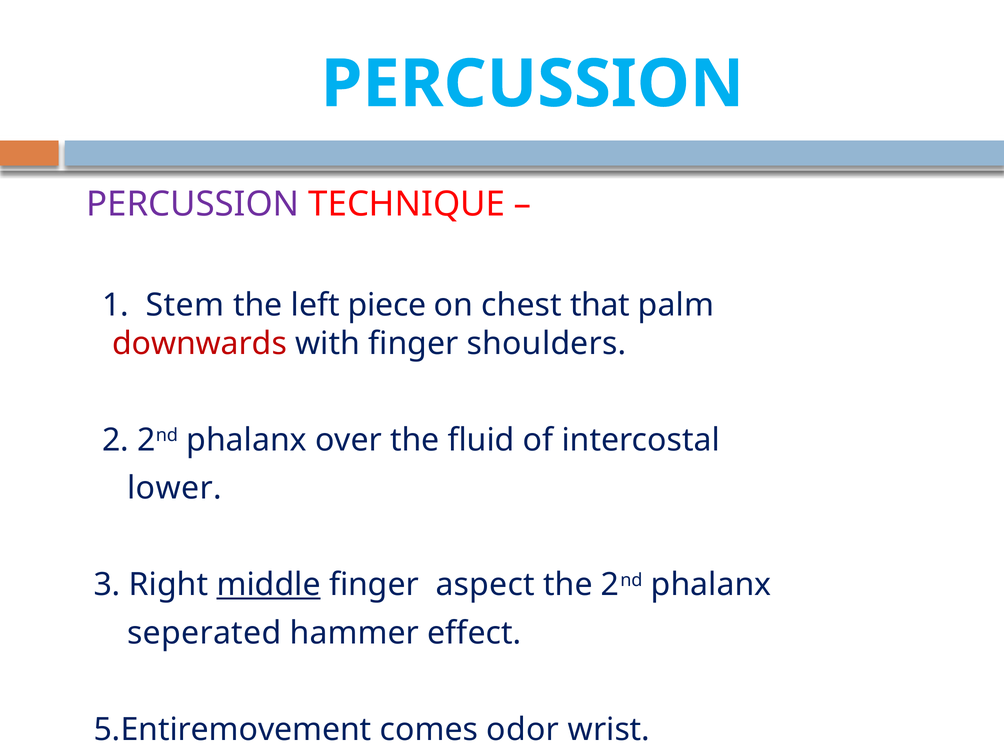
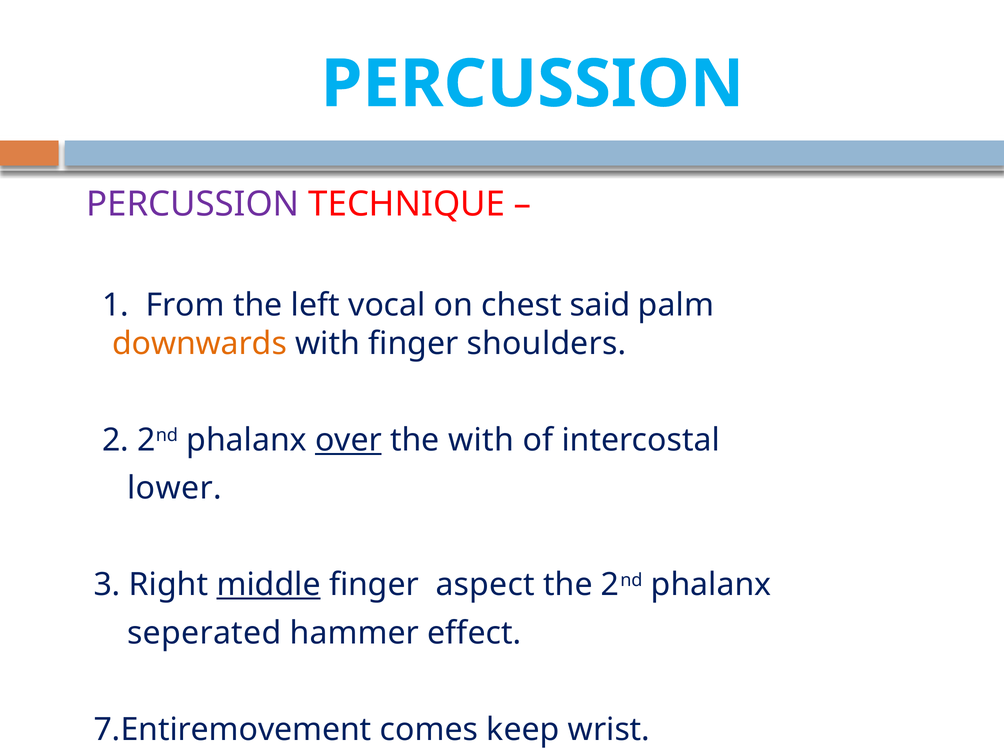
Stem: Stem -> From
piece: piece -> vocal
that: that -> said
downwards colour: red -> orange
over underline: none -> present
the fluid: fluid -> with
5.Entiremovement: 5.Entiremovement -> 7.Entiremovement
odor: odor -> keep
